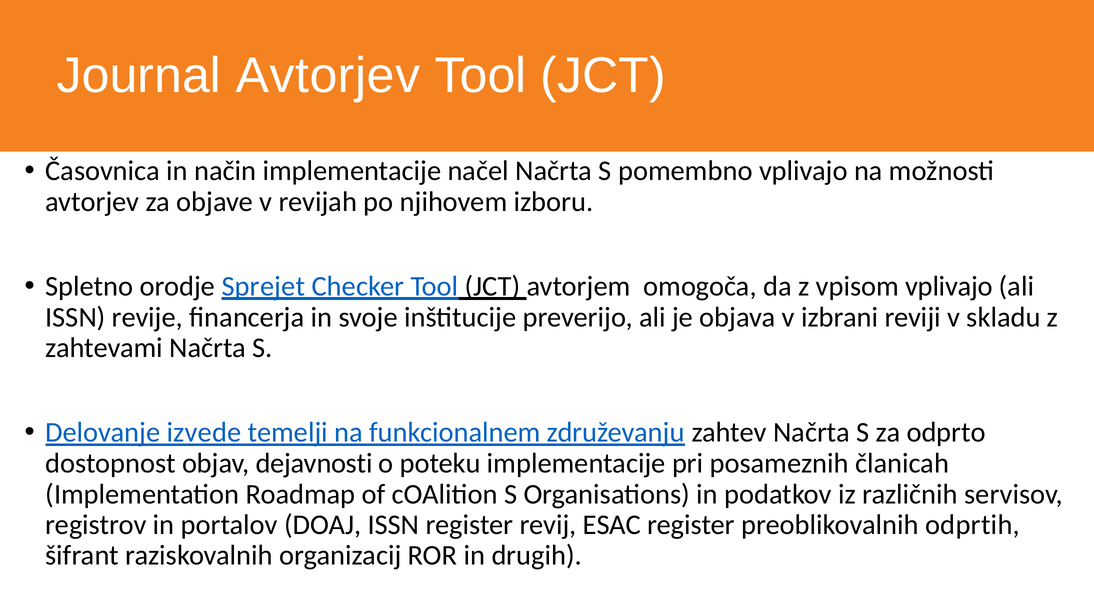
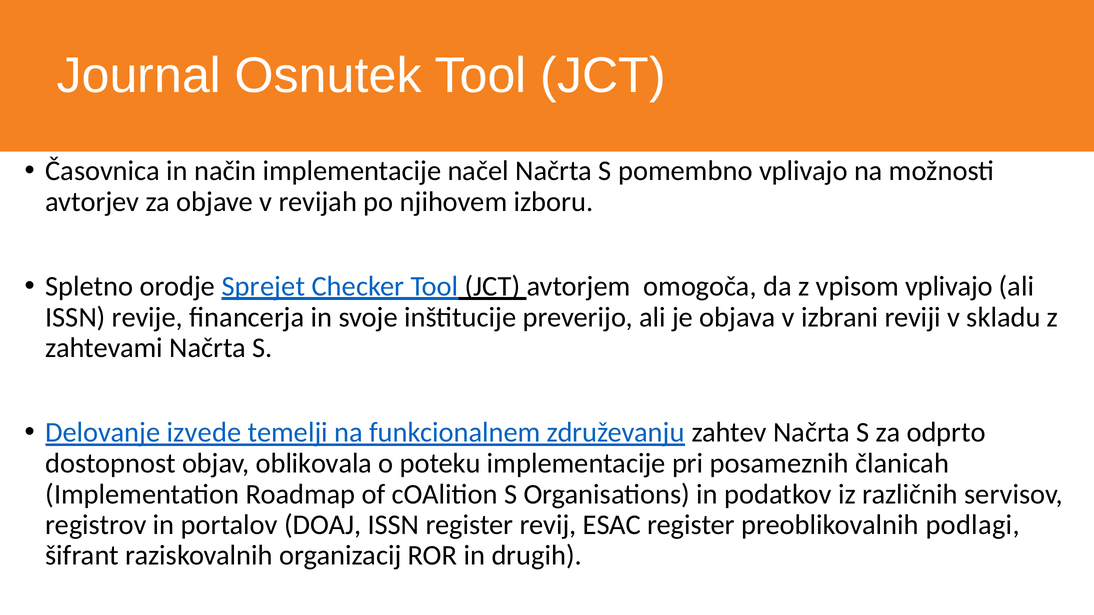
Journal Avtorjev: Avtorjev -> Osnutek
dejavnosti: dejavnosti -> oblikovala
odprtih: odprtih -> podlagi
